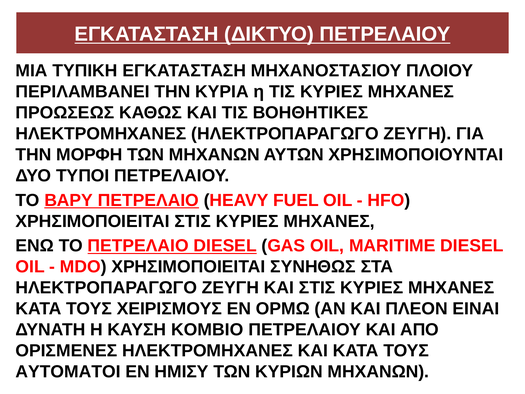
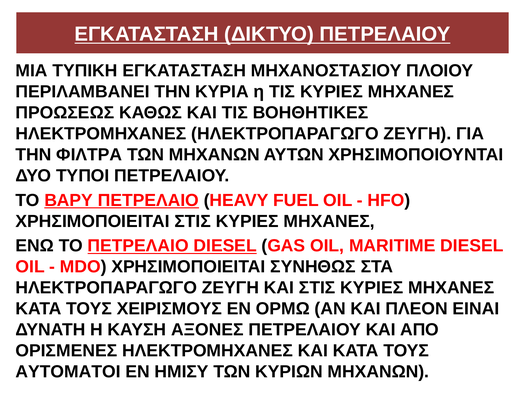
ΜΟΡΦΗ: ΜΟΡΦΗ -> ΦΙΛΤΡΑ
ΚΟΜΒΙΟ: ΚΟΜΒΙΟ -> ΑΞΟΝΕΣ
